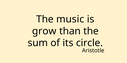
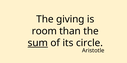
music: music -> giving
grow: grow -> room
sum underline: none -> present
